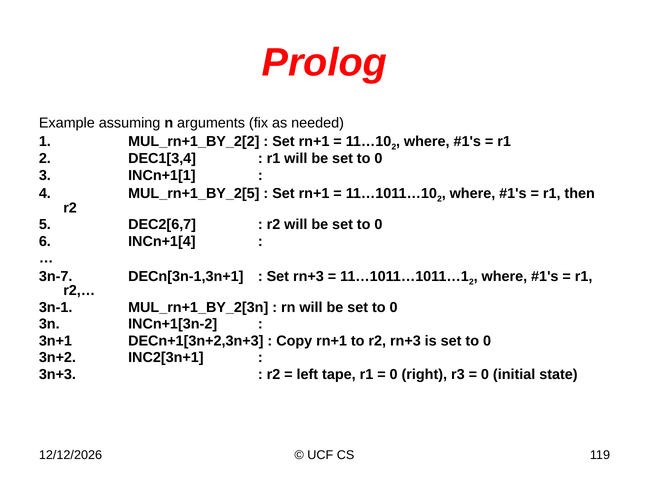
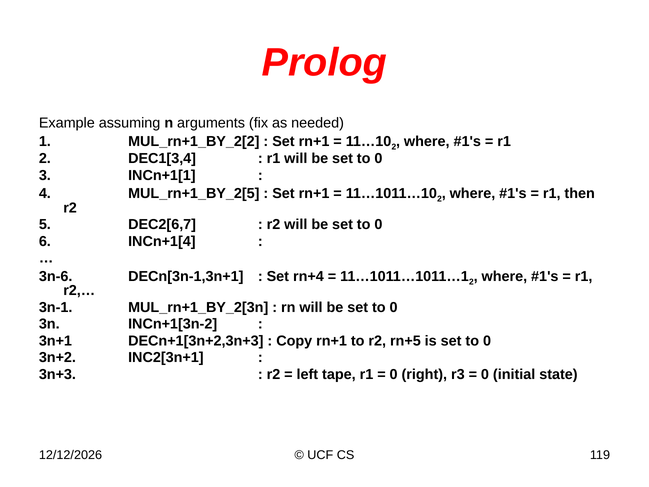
3n-7: 3n-7 -> 3n-6
Set rn+3: rn+3 -> rn+4
r2 rn+3: rn+3 -> rn+5
